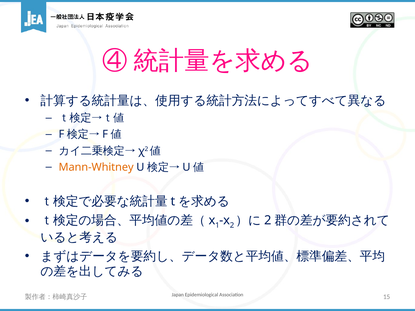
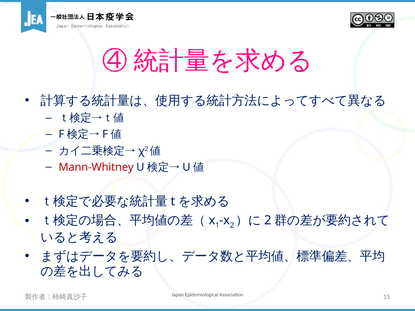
Mann-Whitney colour: orange -> red
